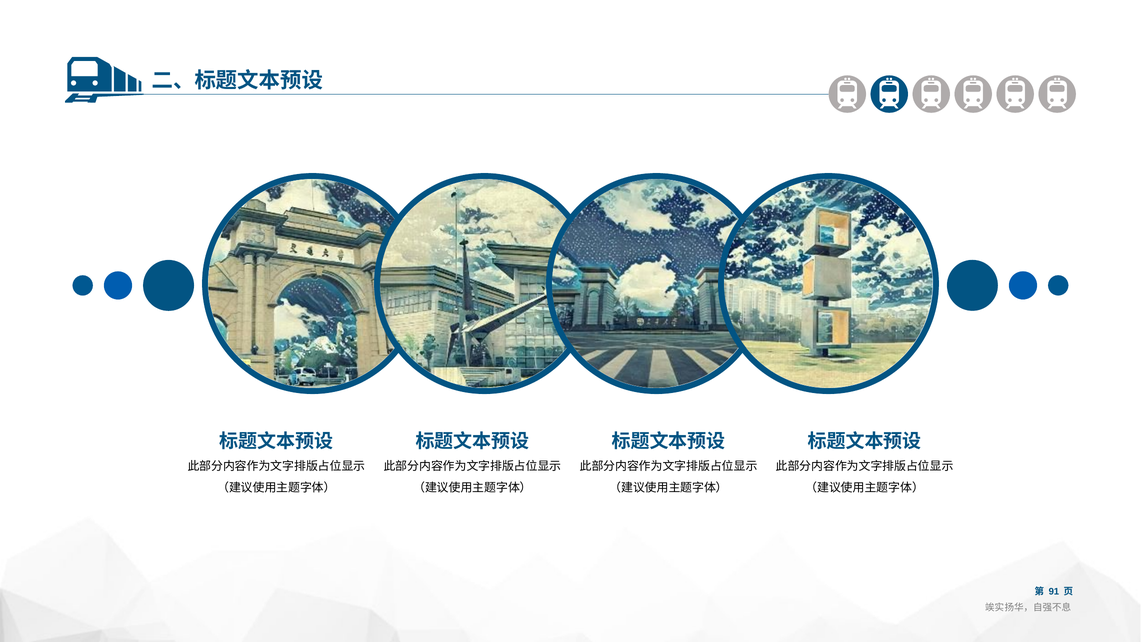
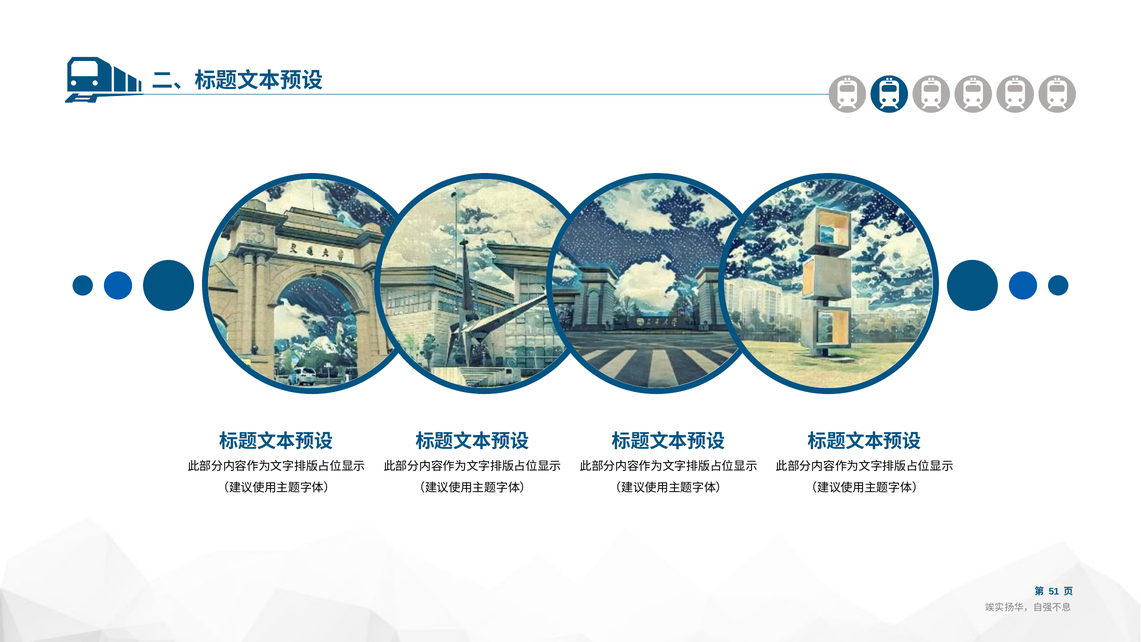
91: 91 -> 51
